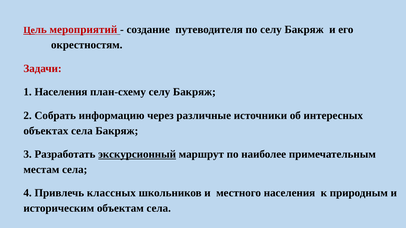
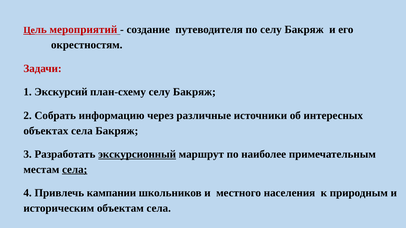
1 Населения: Населения -> Экскурсий
села at (75, 170) underline: none -> present
классных: классных -> кампании
